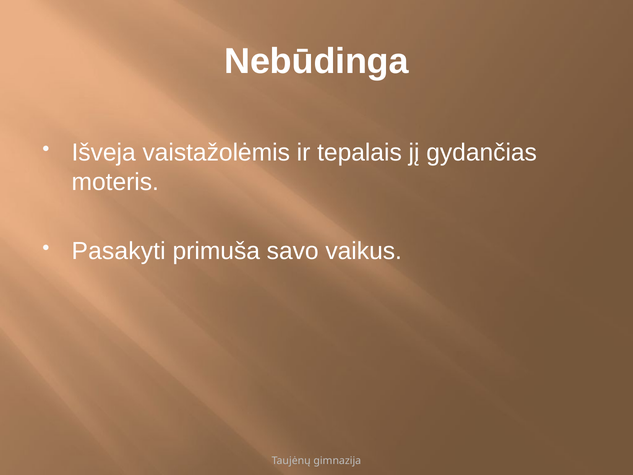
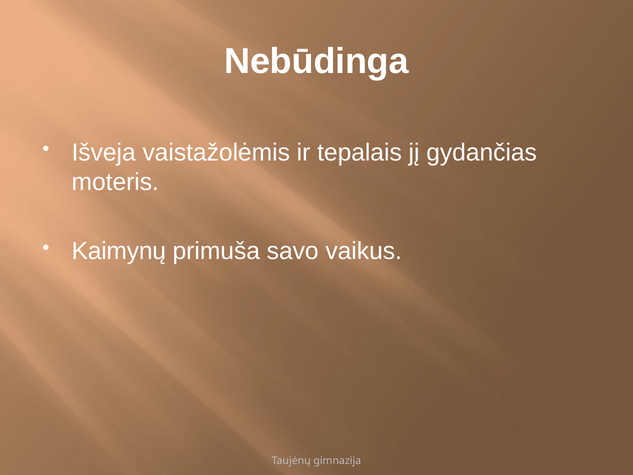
Pasakyti: Pasakyti -> Kaimynų
